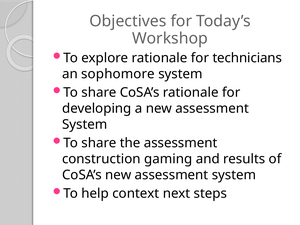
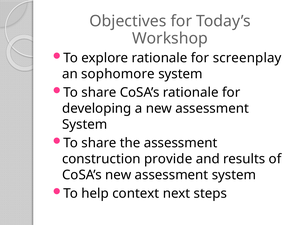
technicians: technicians -> screenplay
gaming: gaming -> provide
